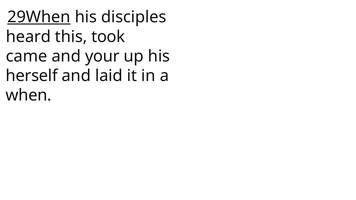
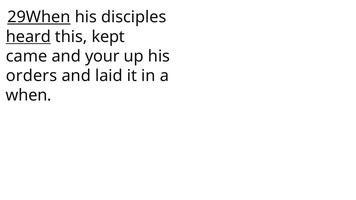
heard underline: none -> present
took: took -> kept
herself: herself -> orders
